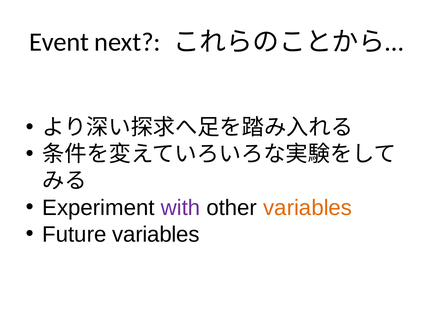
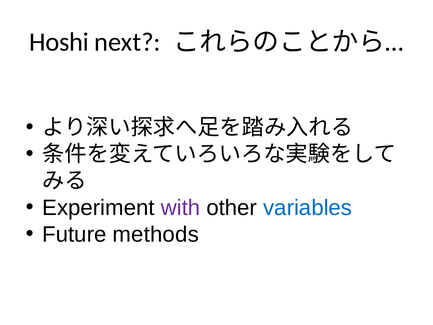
Event: Event -> Hoshi
variables at (308, 208) colour: orange -> blue
Future variables: variables -> methods
